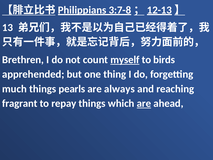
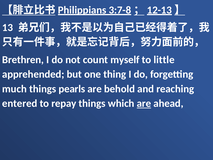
myself underline: present -> none
birds: birds -> little
always: always -> behold
fragrant: fragrant -> entered
